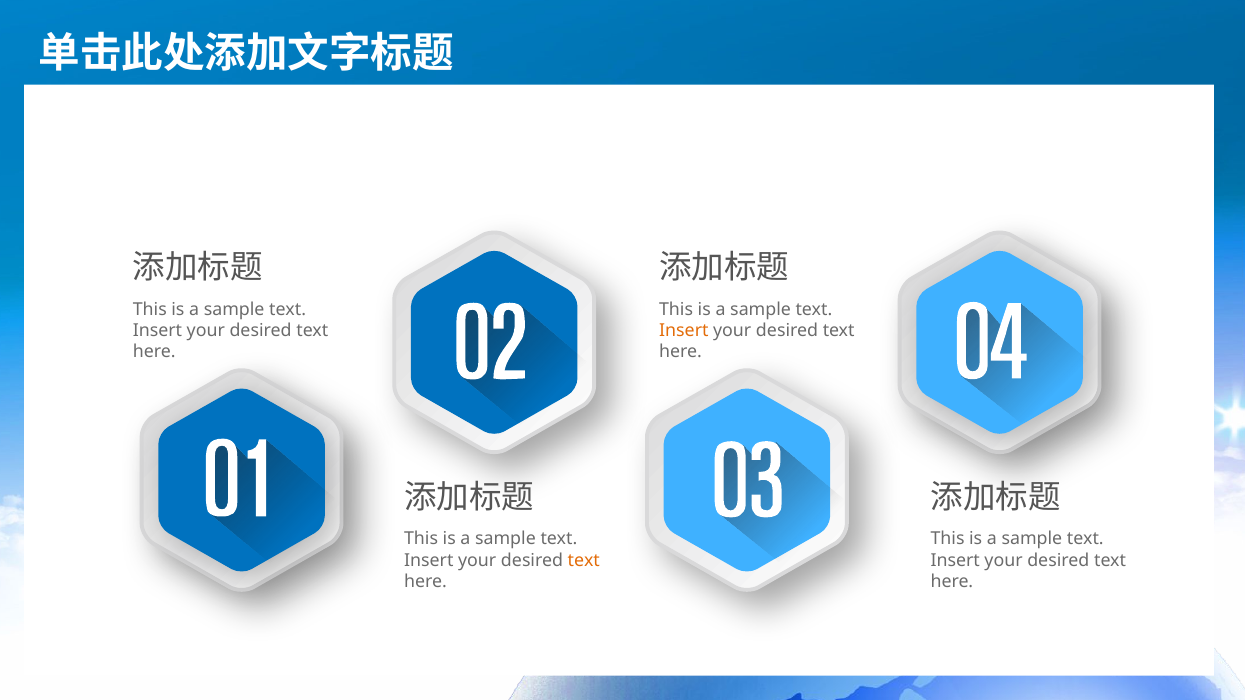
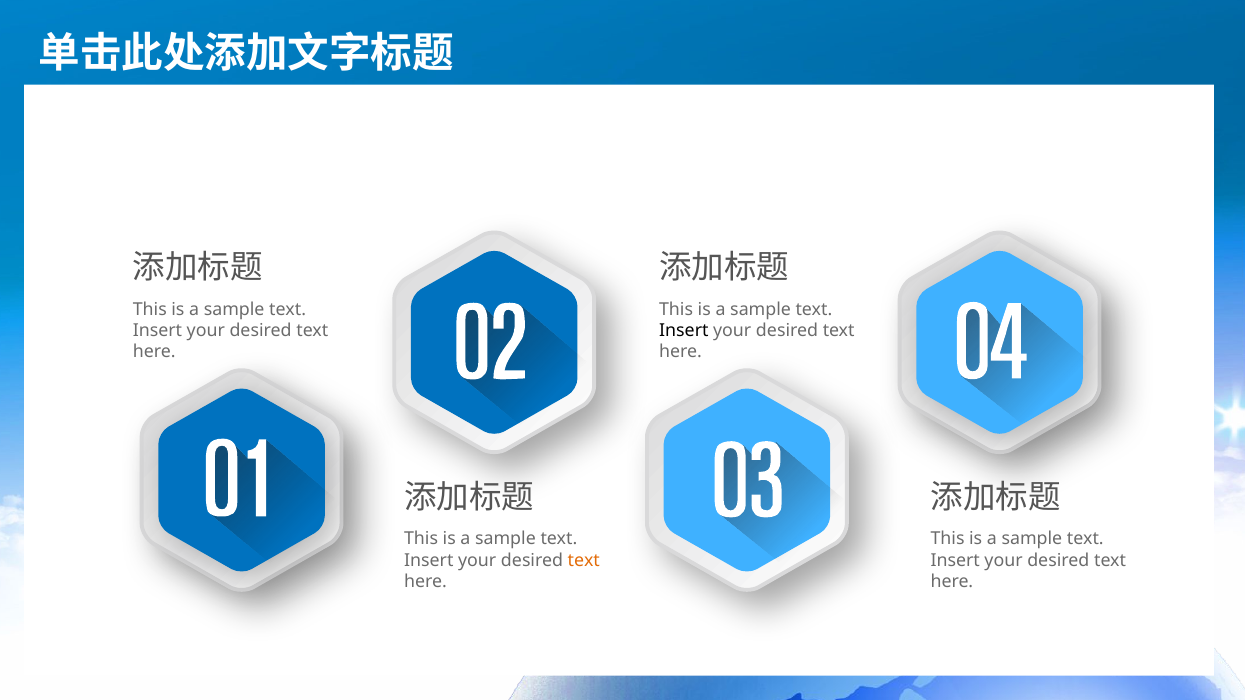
Insert at (684, 331) colour: orange -> black
